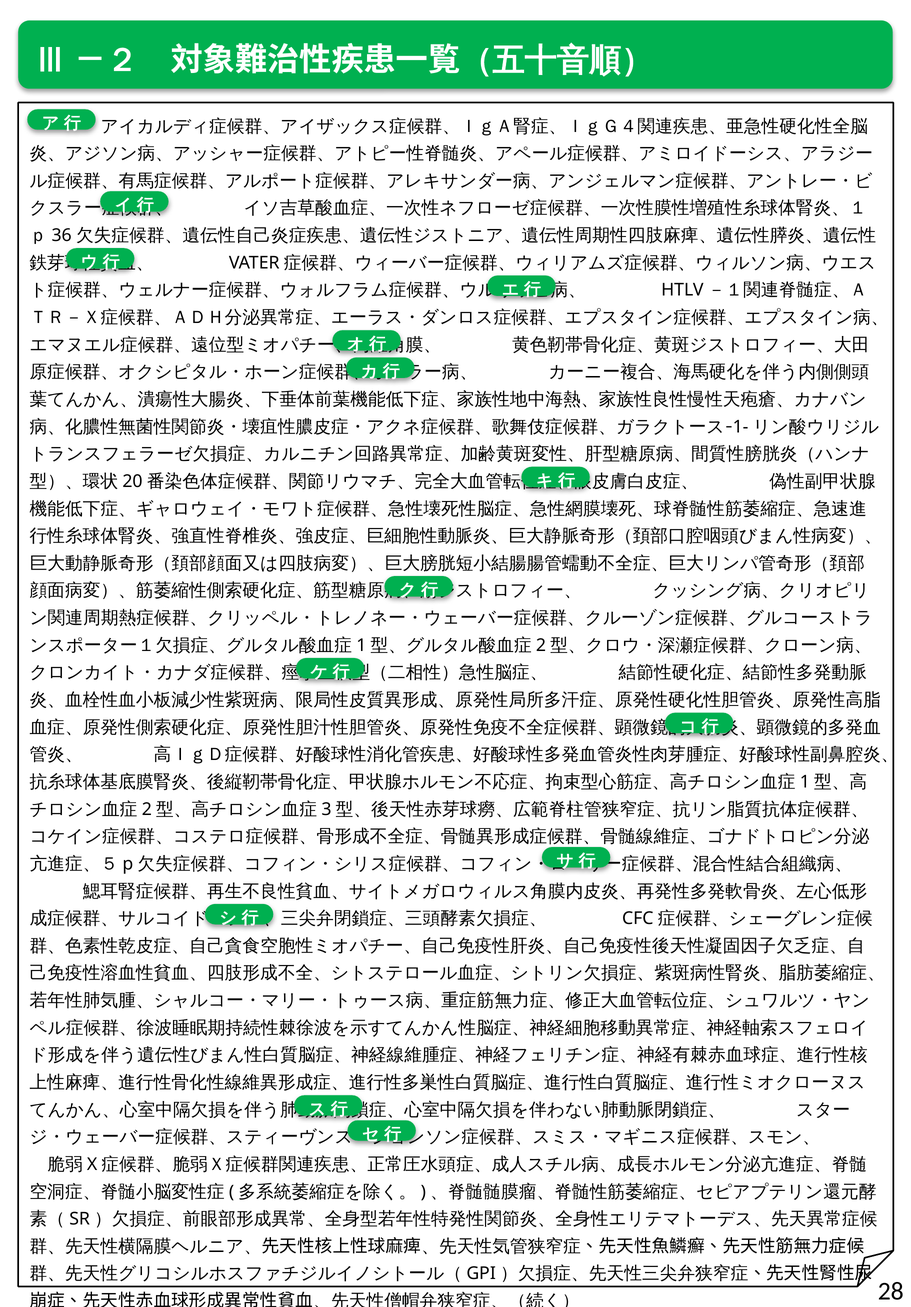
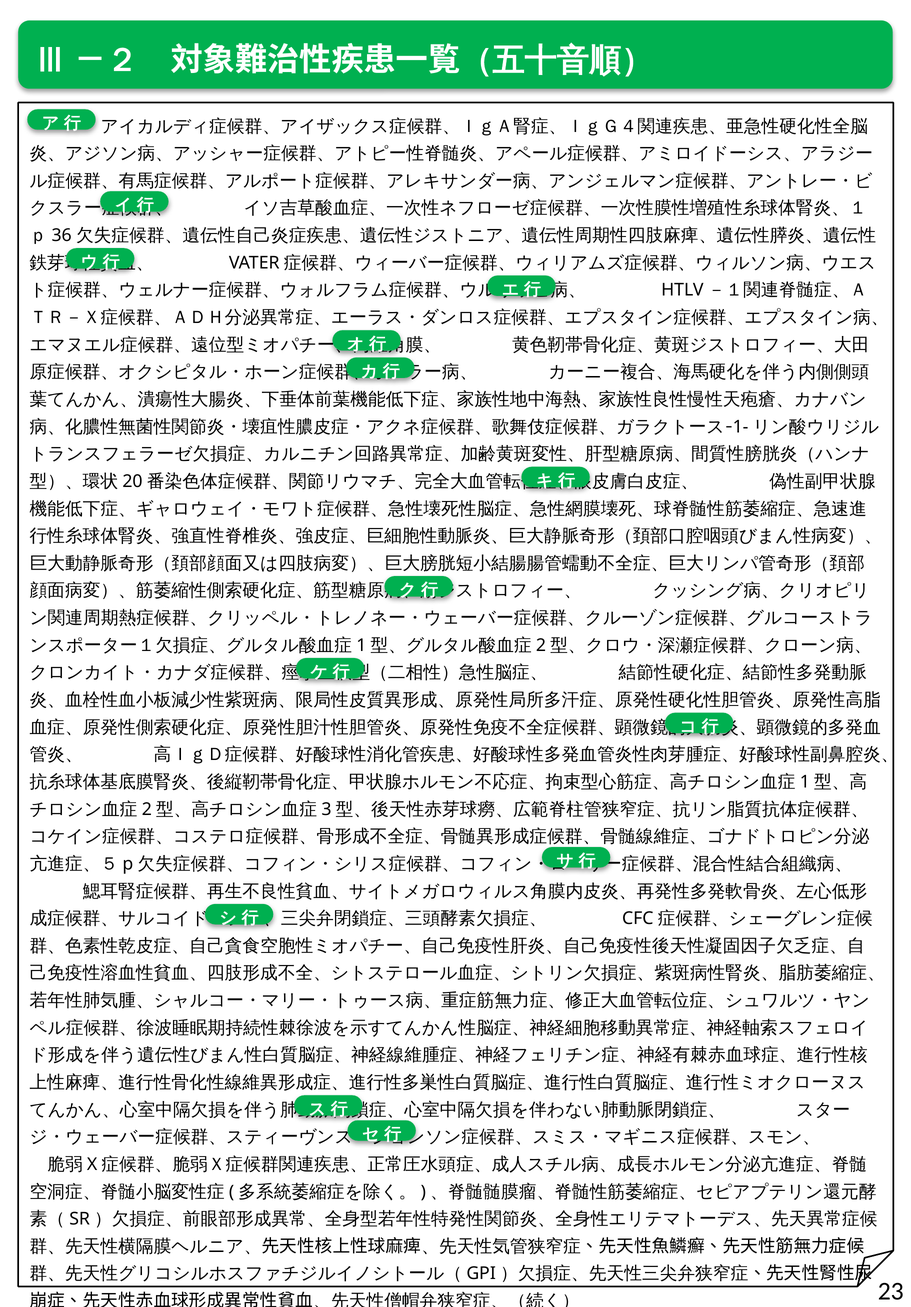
28: 28 -> 23
